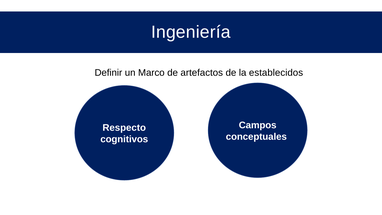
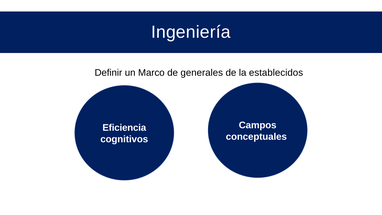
artefactos: artefactos -> generales
Respecto: Respecto -> Eficiencia
